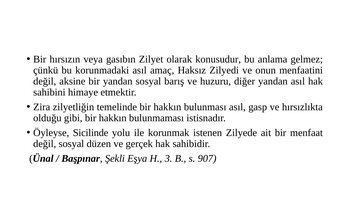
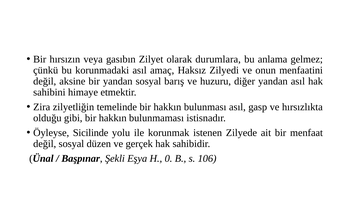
konusudur: konusudur -> durumlara
3: 3 -> 0
907: 907 -> 106
